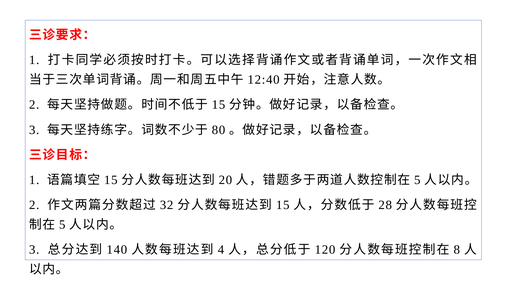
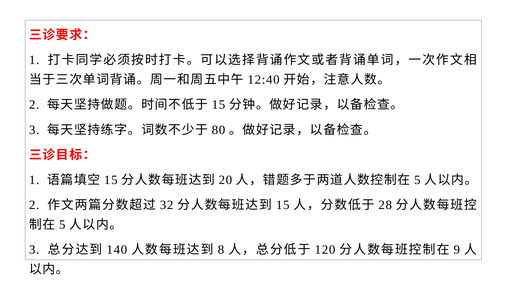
4: 4 -> 8
8: 8 -> 9
